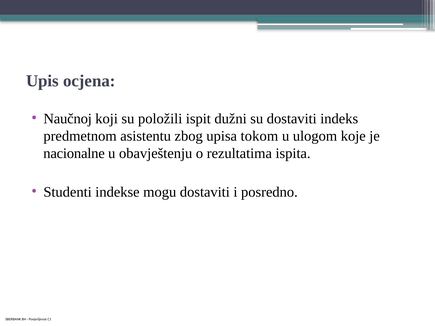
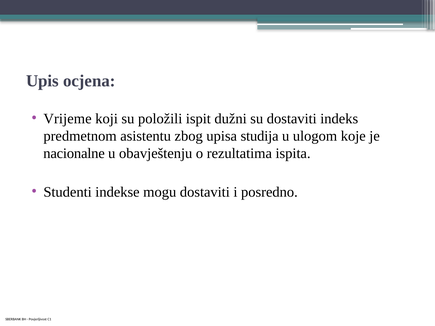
Naučnoj: Naučnoj -> Vrijeme
tokom: tokom -> studija
